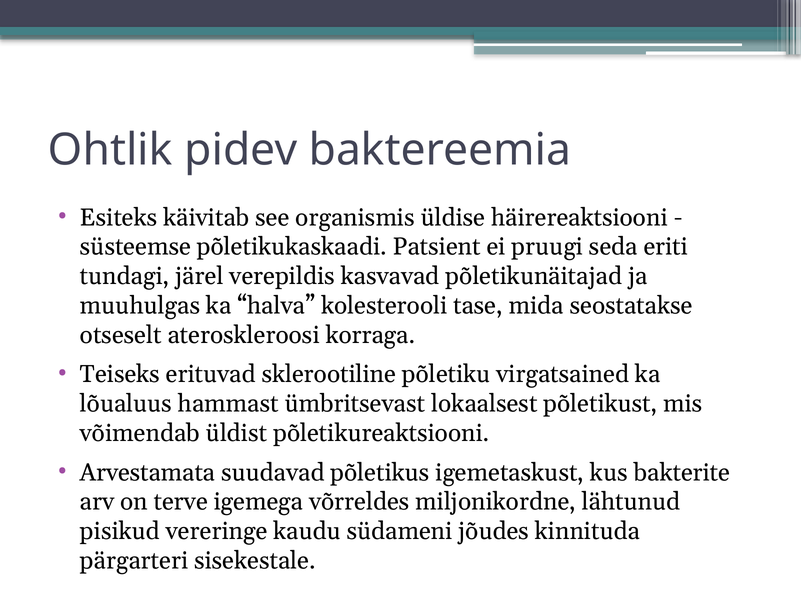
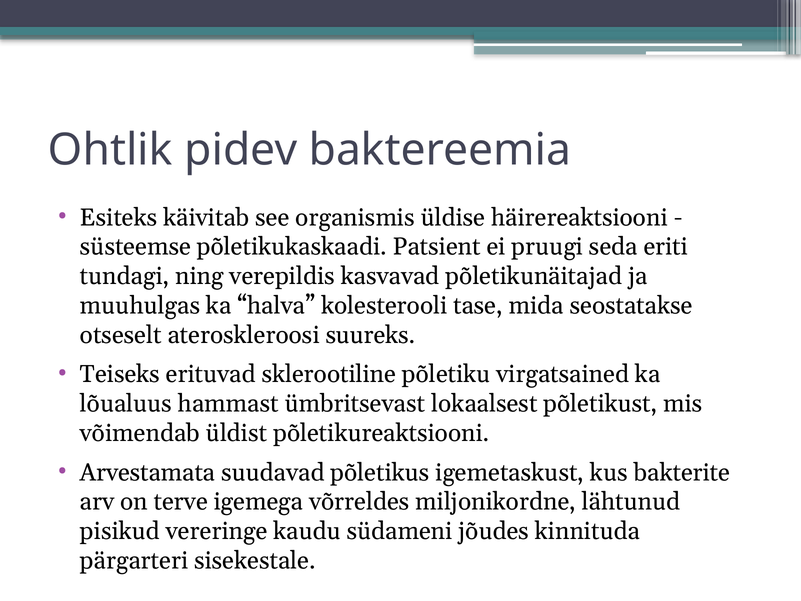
järel: järel -> ning
korraga: korraga -> suureks
